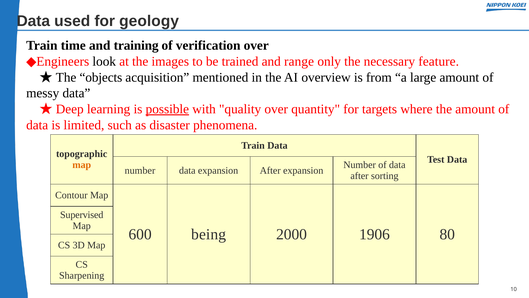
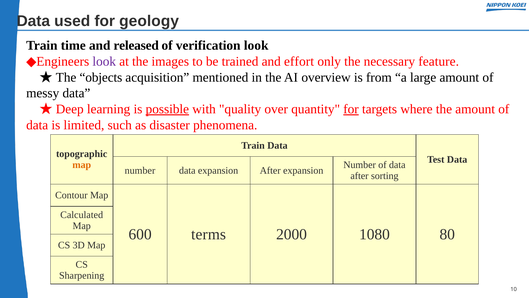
training: training -> released
verification over: over -> look
look at (104, 61) colour: black -> purple
range: range -> effort
for at (351, 109) underline: none -> present
Supervised: Supervised -> Calculated
being: being -> terms
1906: 1906 -> 1080
